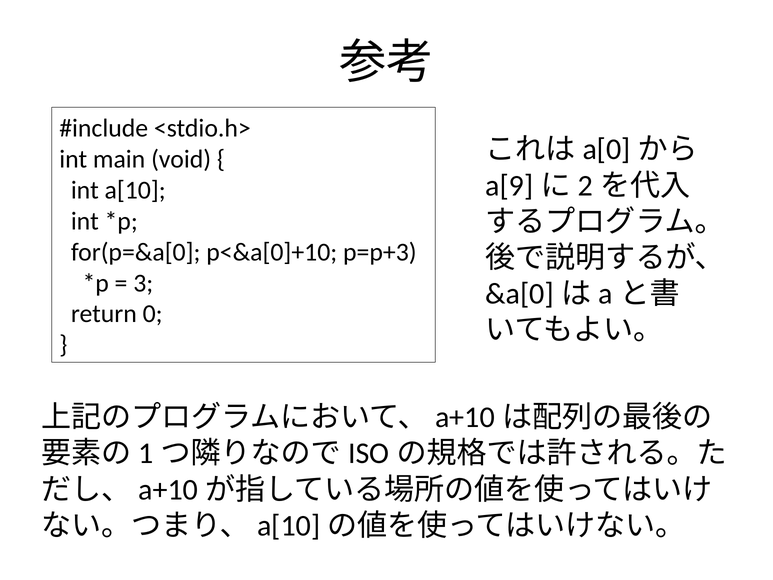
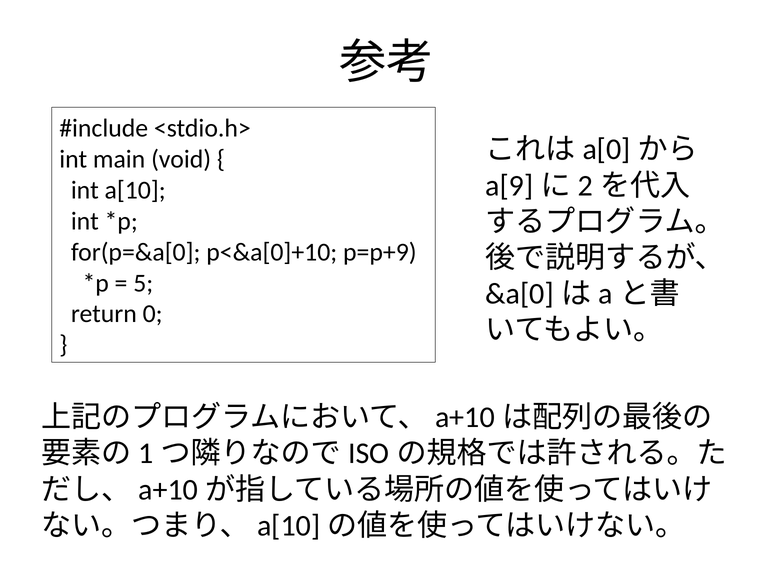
p=p+3: p=p+3 -> p=p+9
3: 3 -> 5
